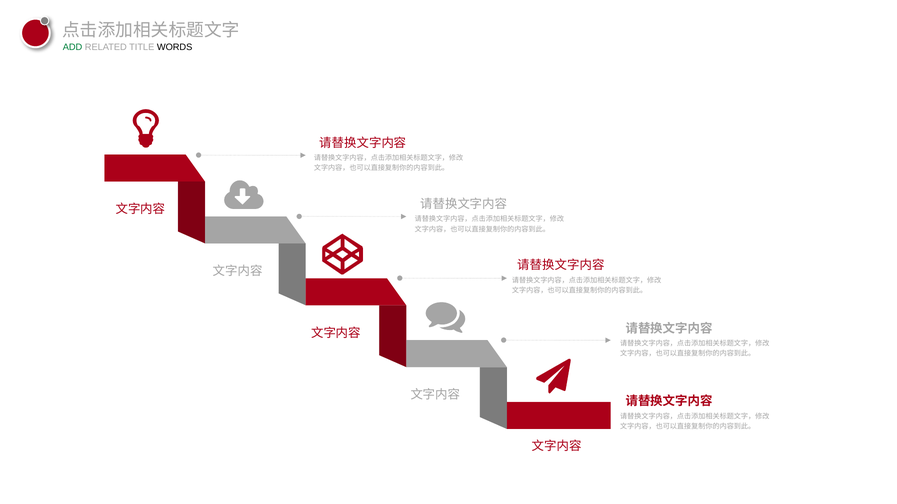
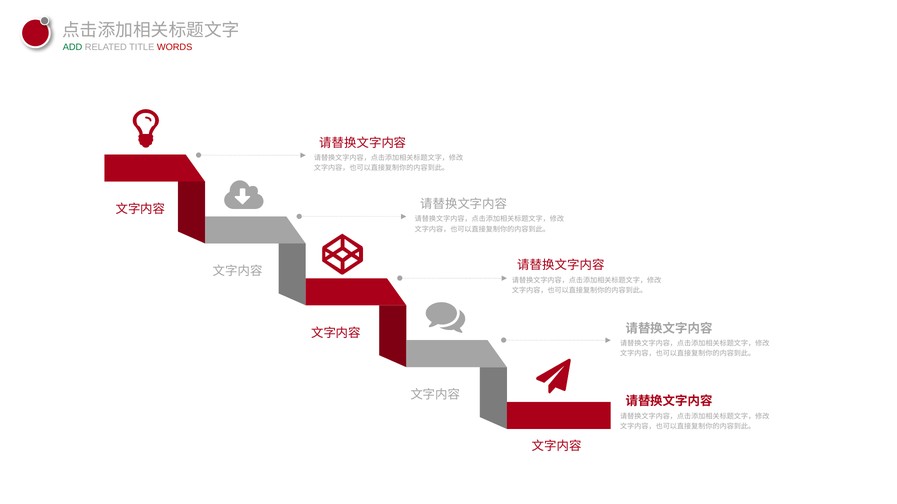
WORDS colour: black -> red
